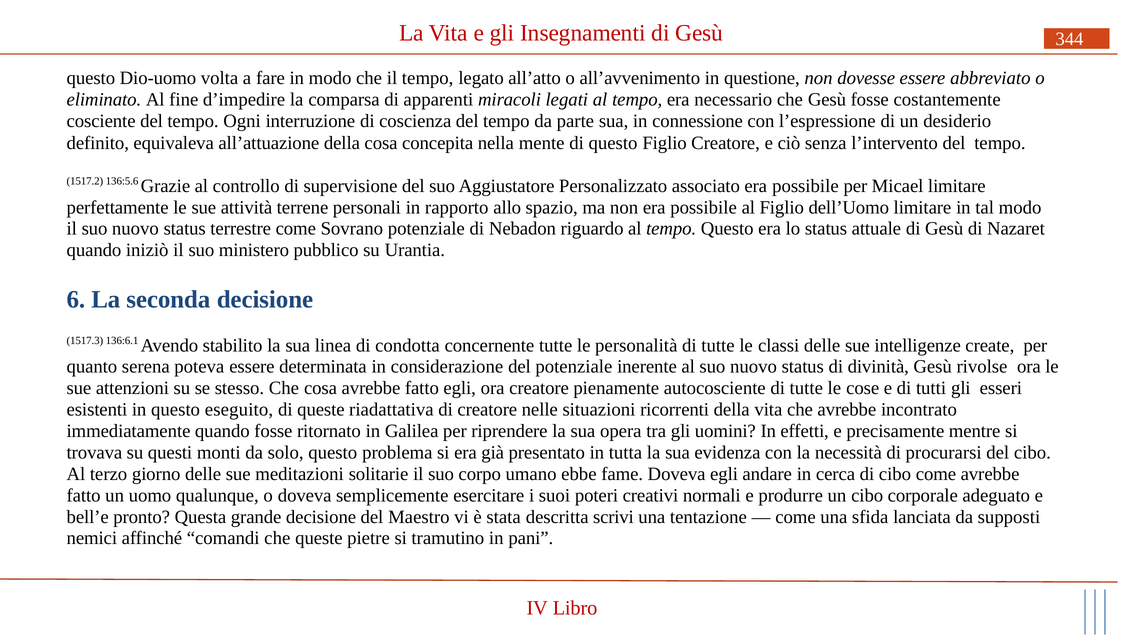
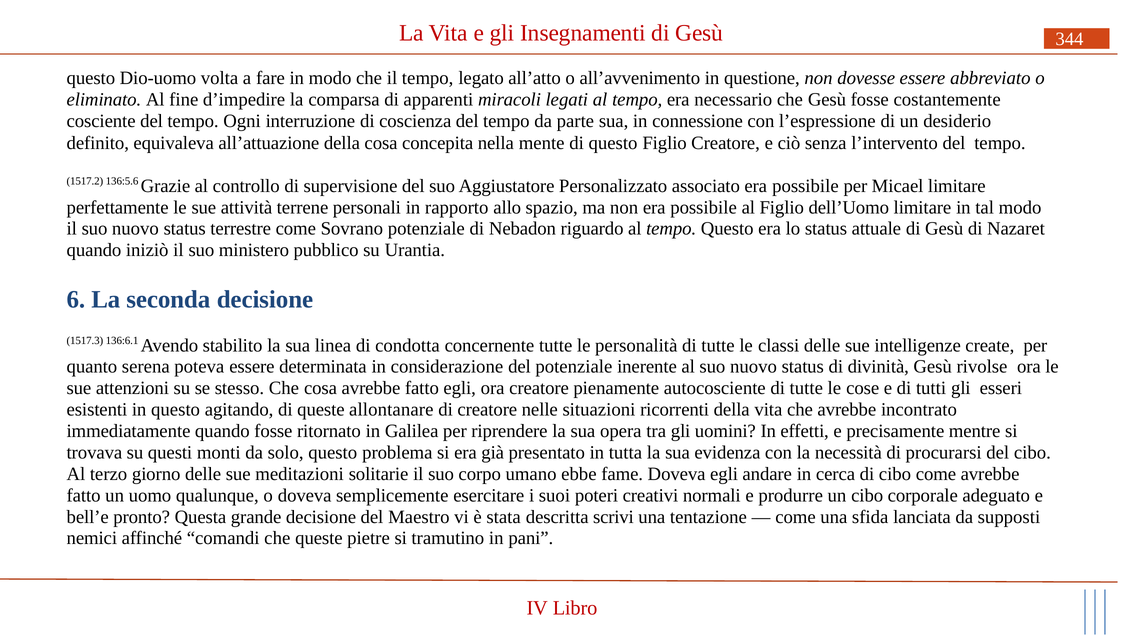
eseguito: eseguito -> agitando
riadattativa: riadattativa -> allontanare
